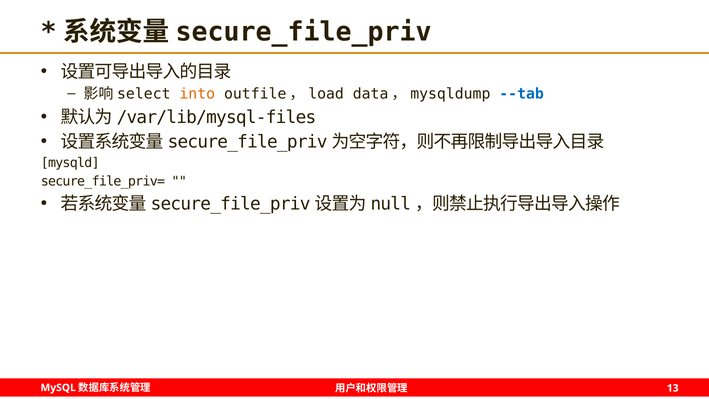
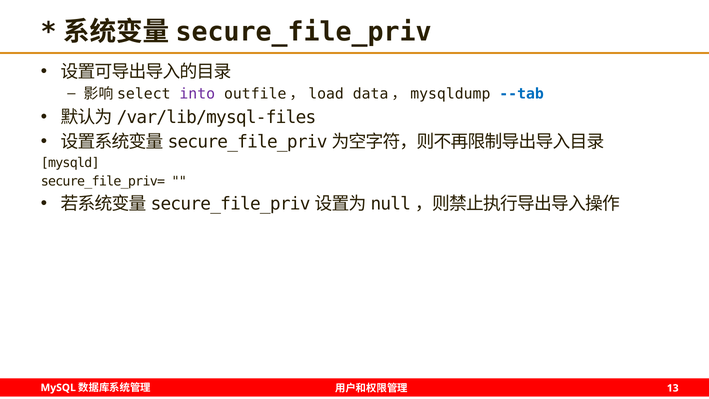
into colour: orange -> purple
